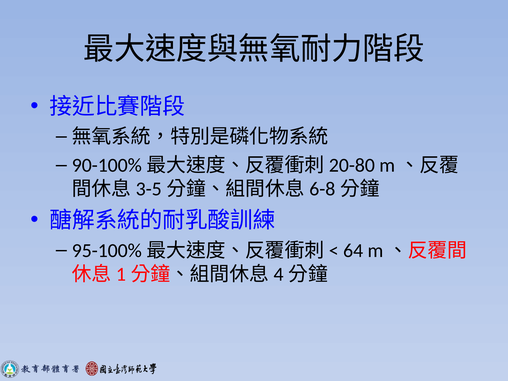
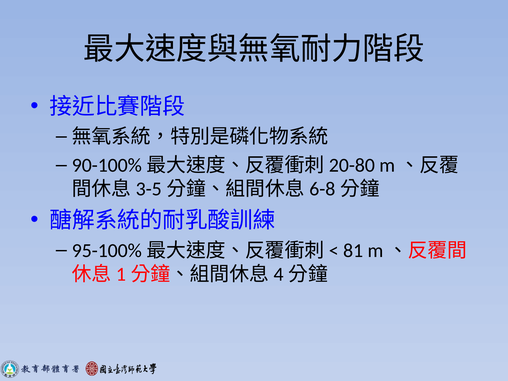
64: 64 -> 81
